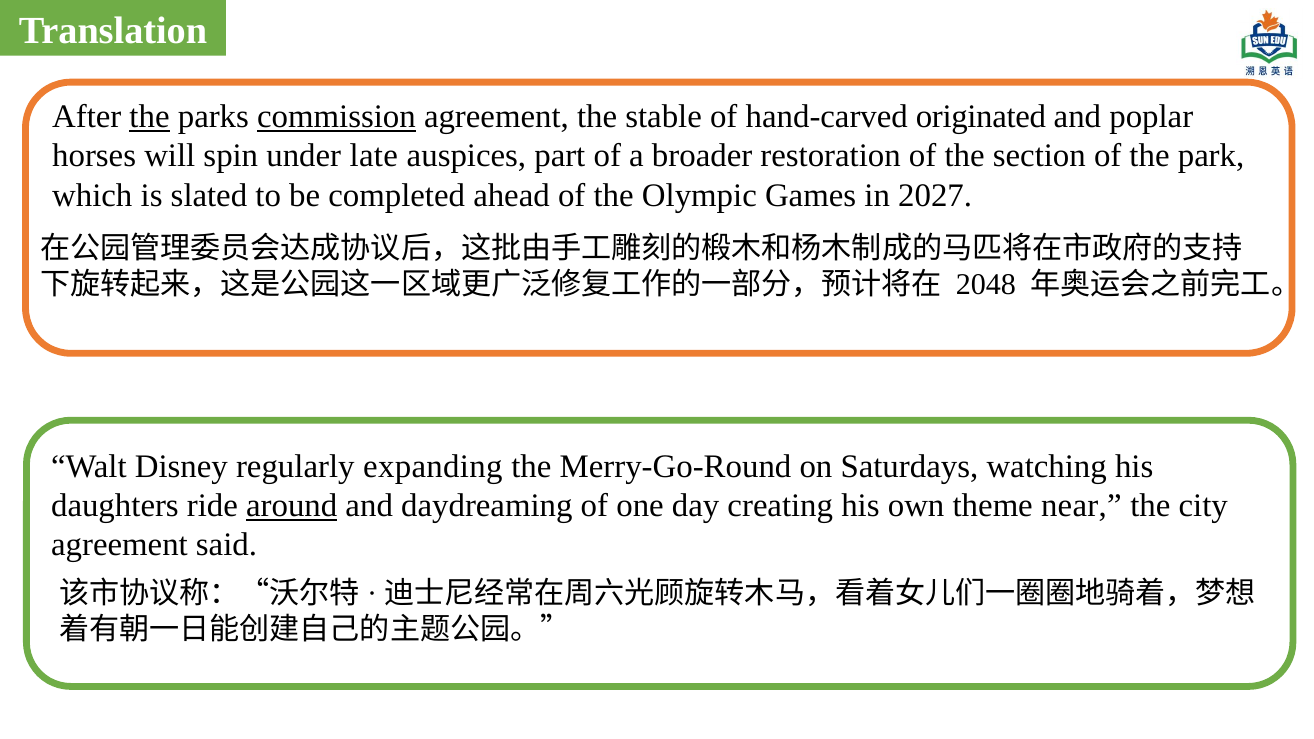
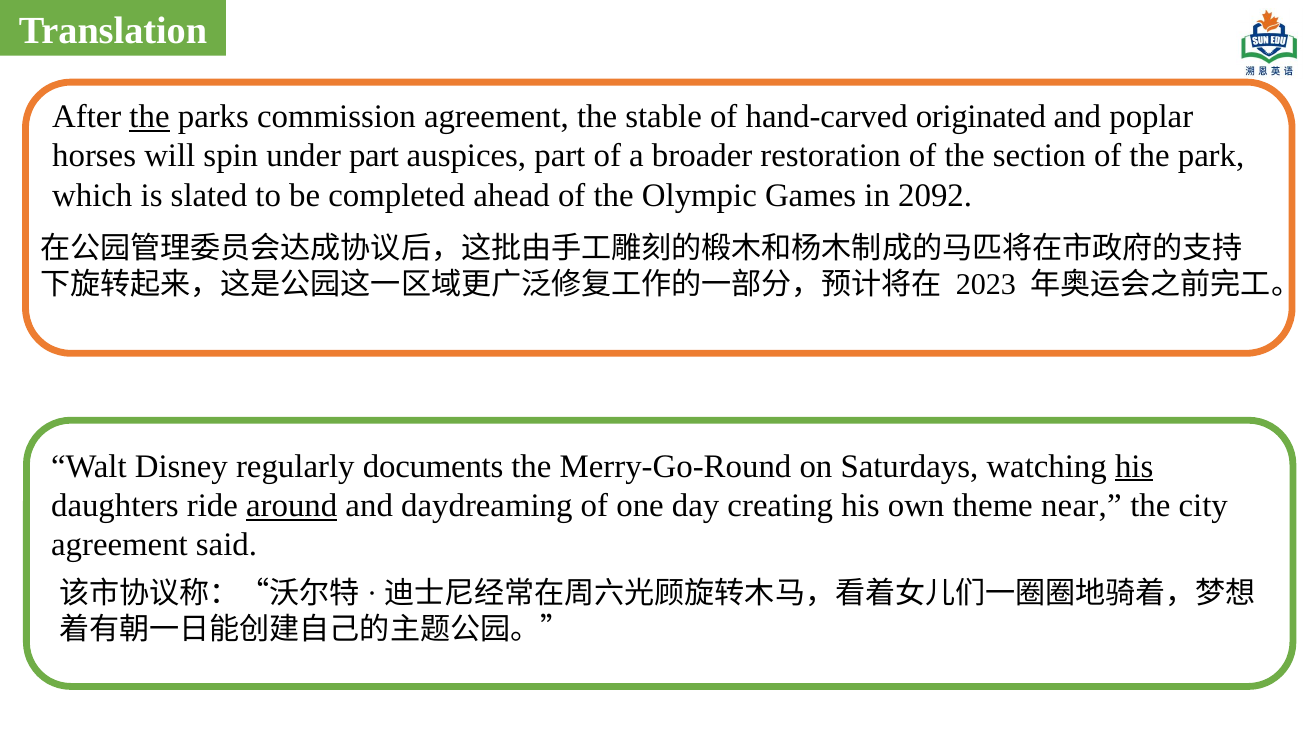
commission underline: present -> none
under late: late -> part
2027: 2027 -> 2092
2048: 2048 -> 2023
expanding: expanding -> documents
his at (1134, 466) underline: none -> present
